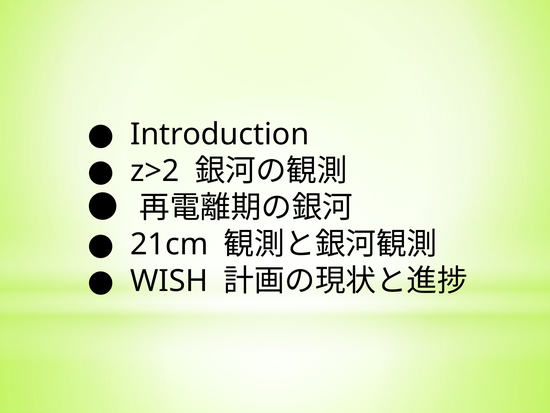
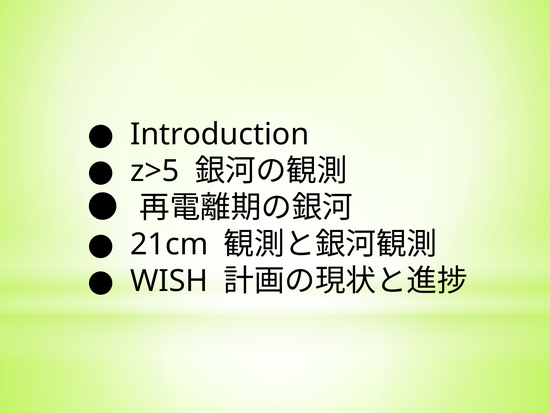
z>2: z>2 -> z>5
